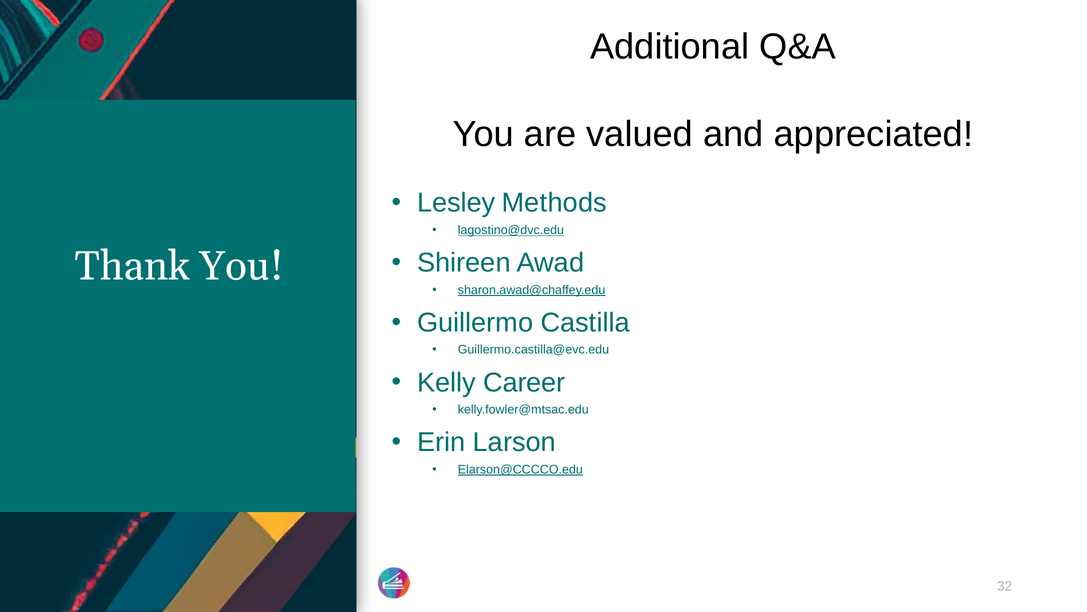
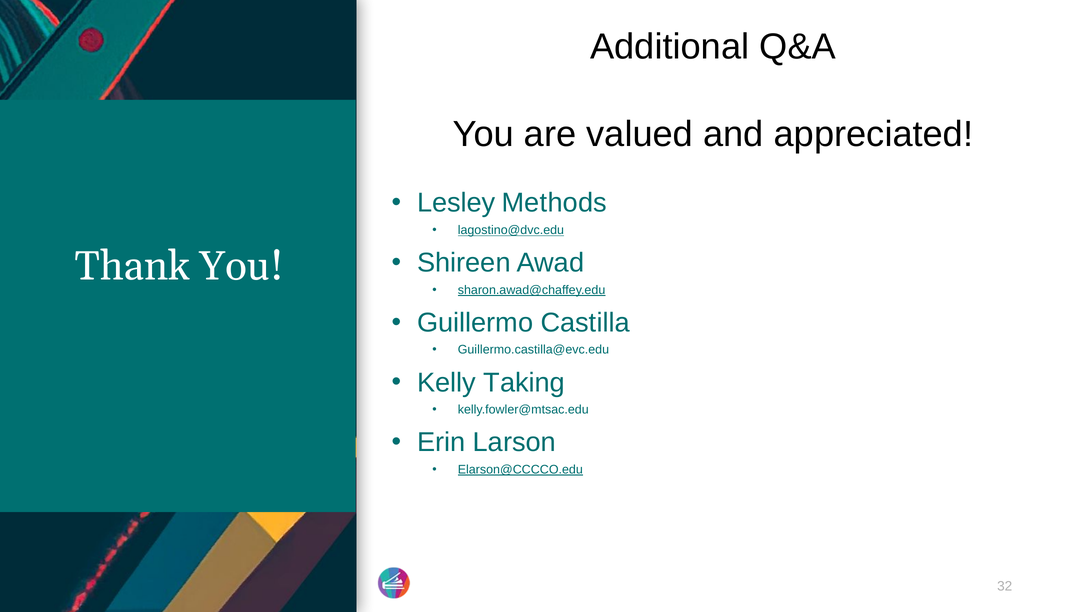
Career: Career -> Taking
